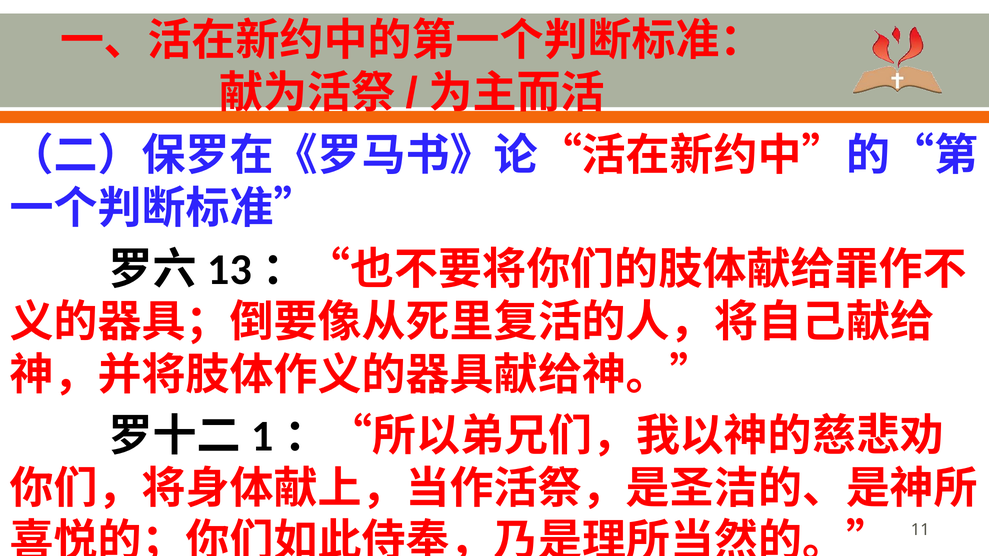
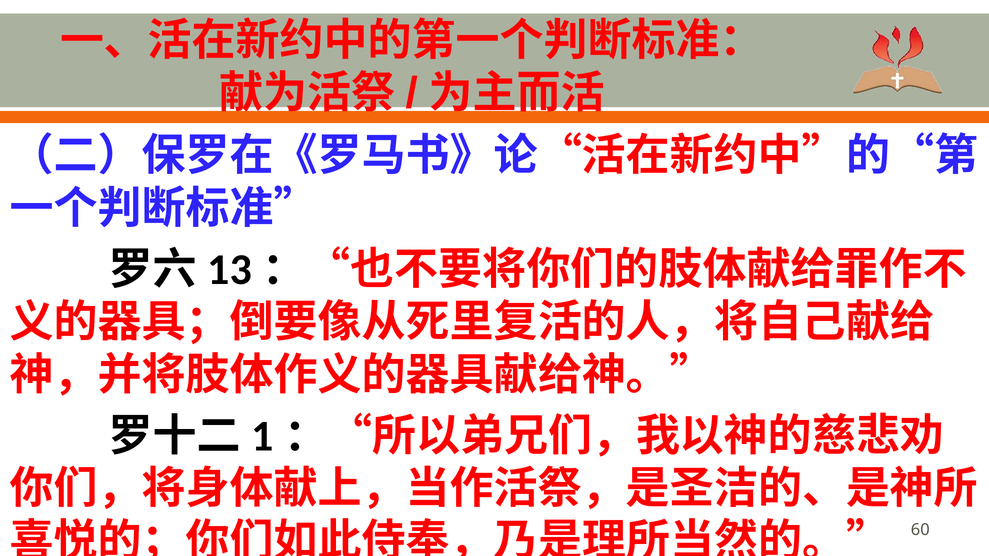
11: 11 -> 60
